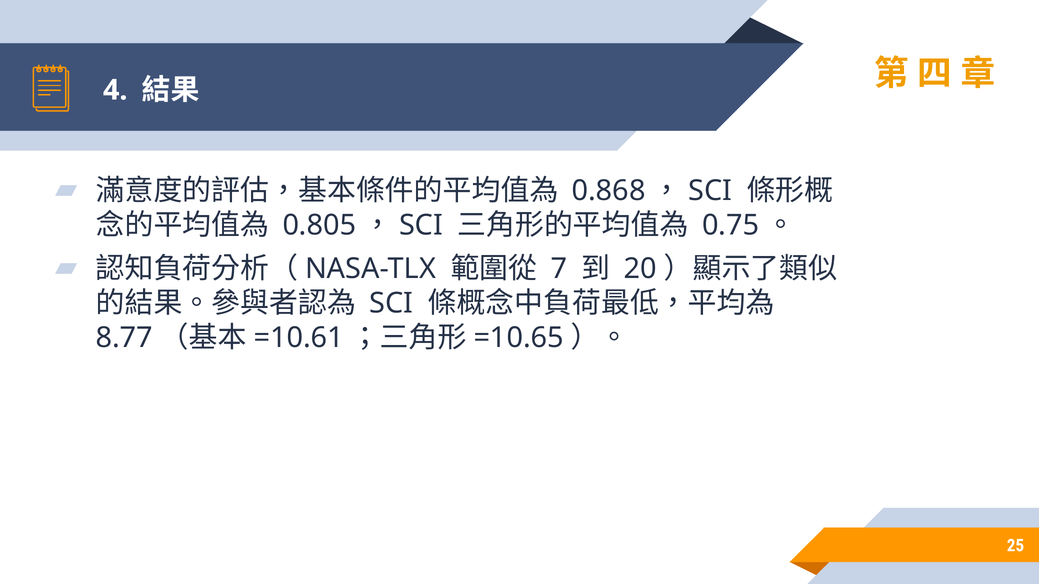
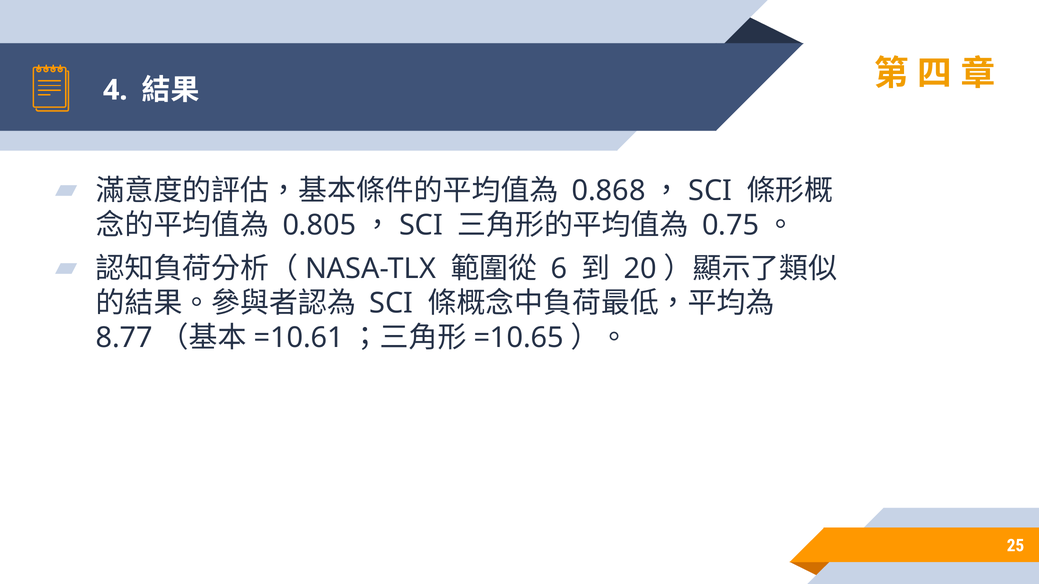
7: 7 -> 6
